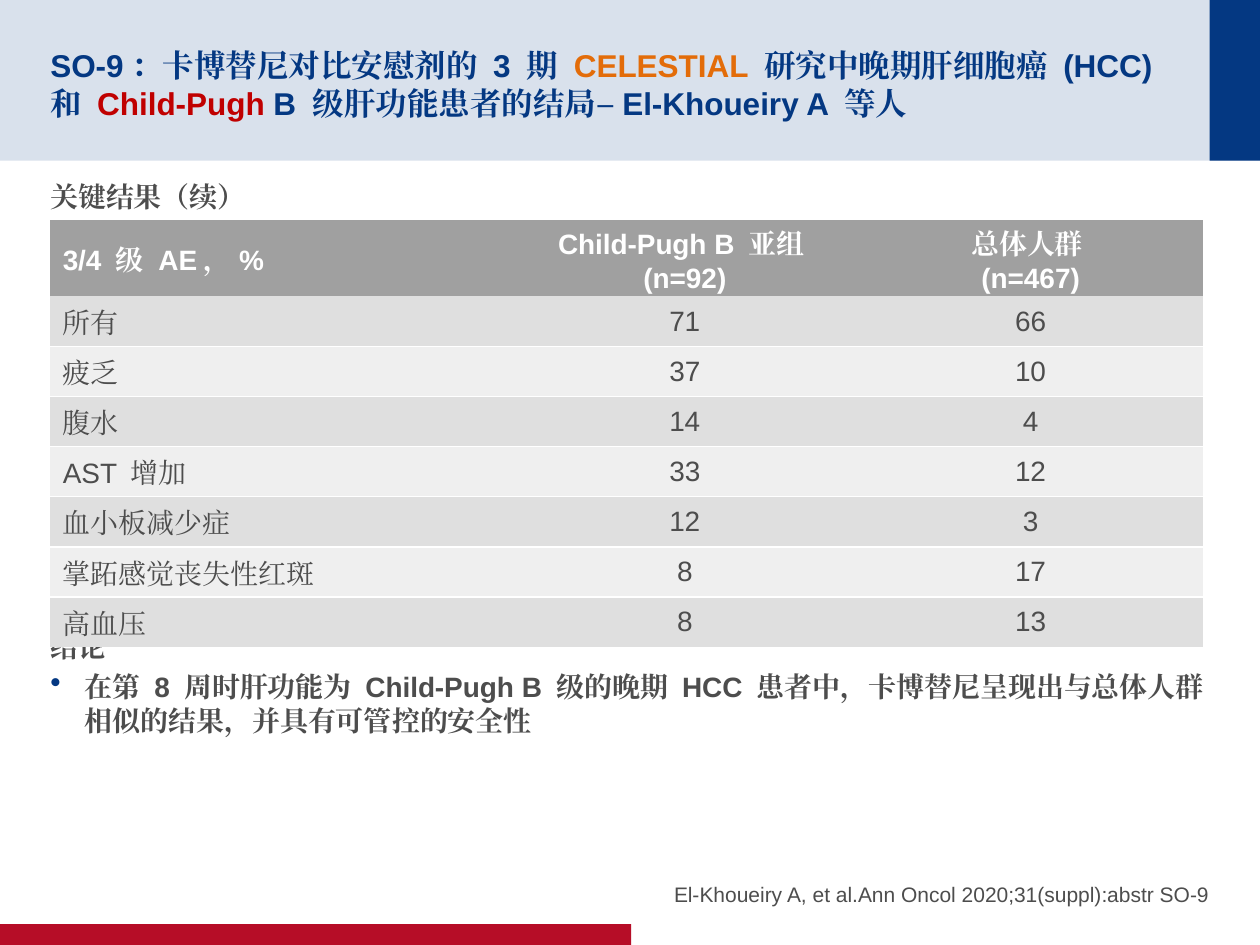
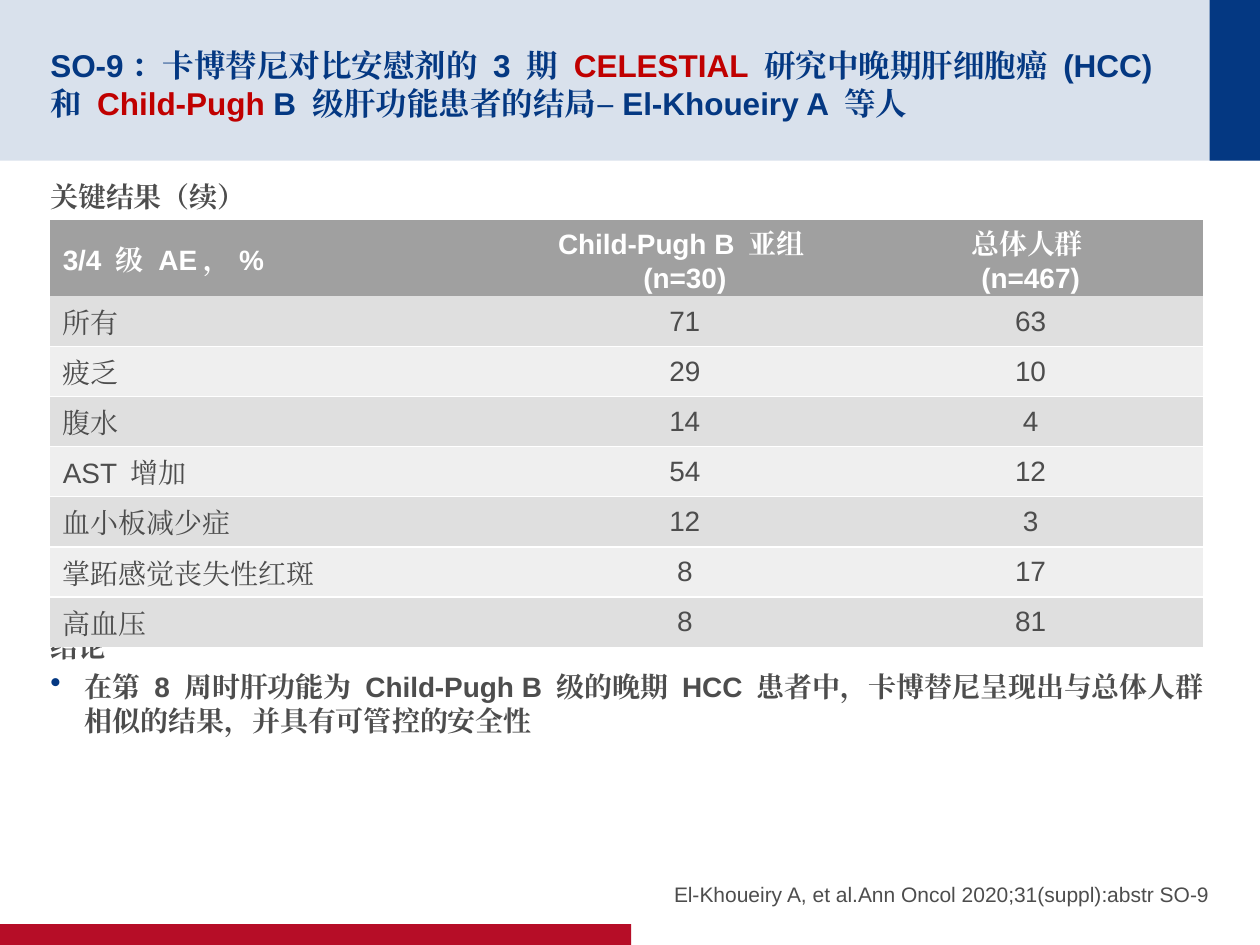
CELESTIAL colour: orange -> red
n=92: n=92 -> n=30
66: 66 -> 63
37: 37 -> 29
33: 33 -> 54
13: 13 -> 81
